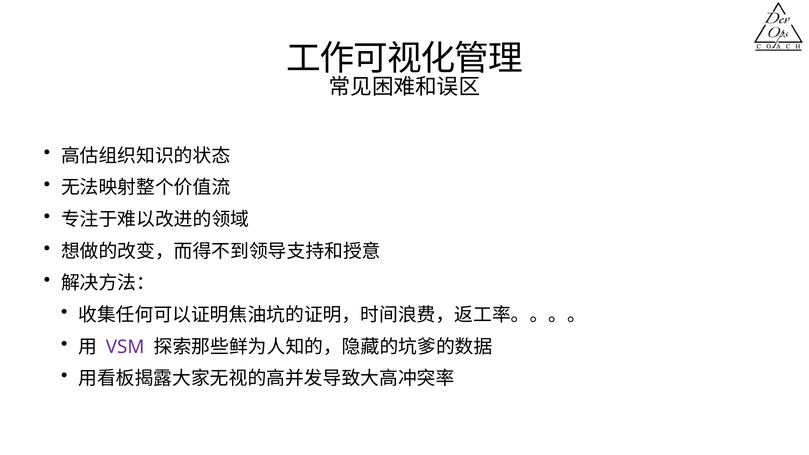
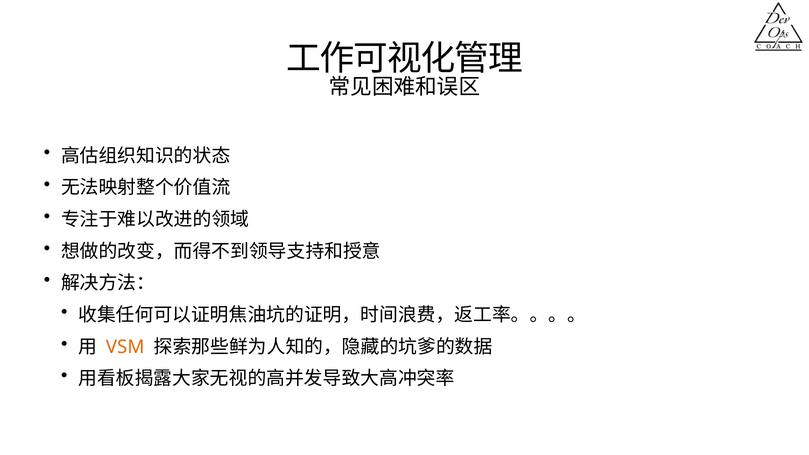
VSM colour: purple -> orange
